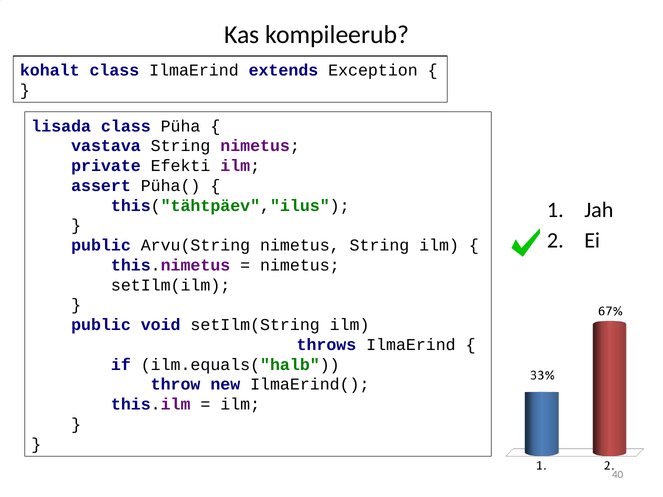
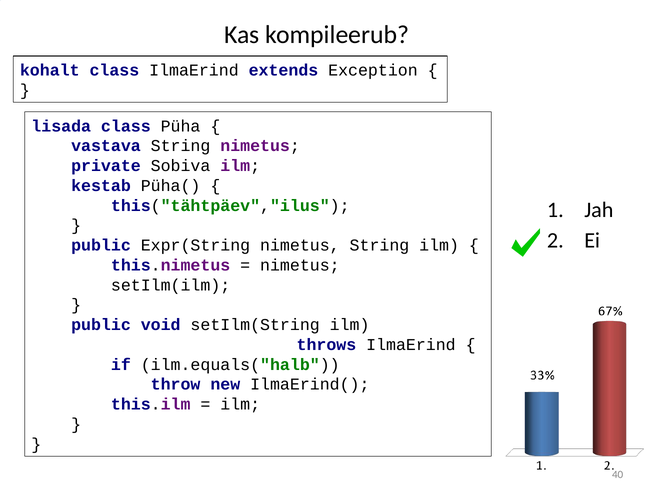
Efekti: Efekti -> Sobiva
assert: assert -> kestab
Arvu(String: Arvu(String -> Expr(String
